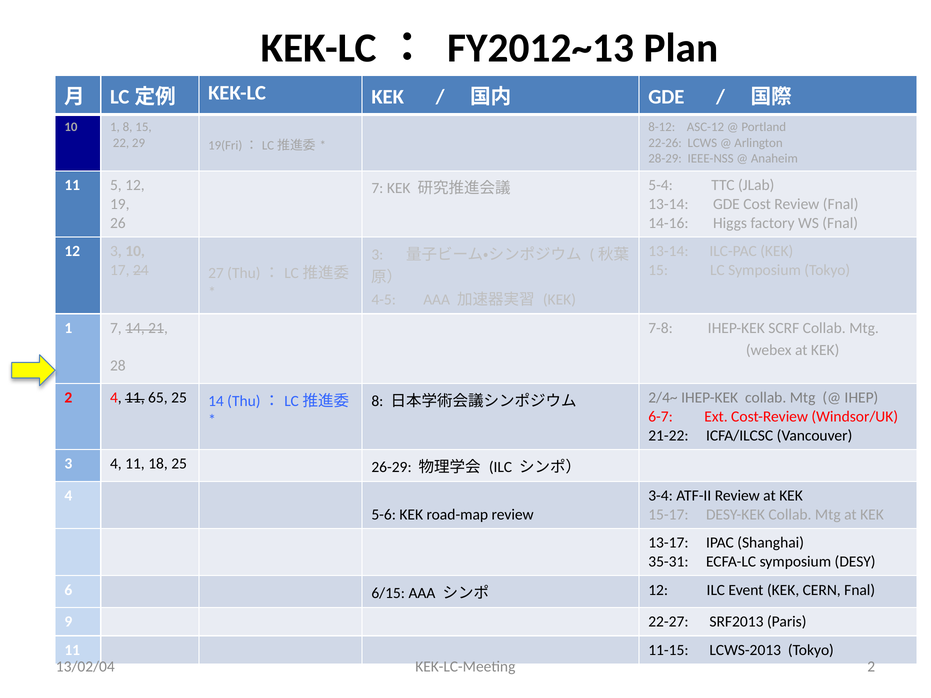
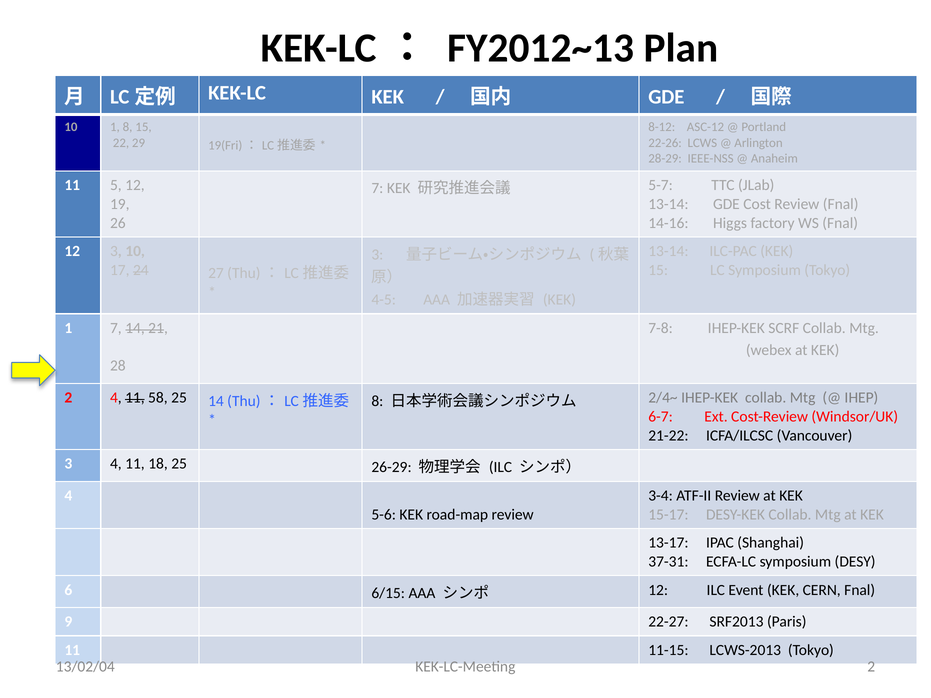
5-4: 5-4 -> 5-7
65: 65 -> 58
35-31: 35-31 -> 37-31
